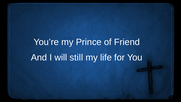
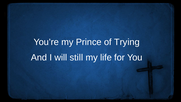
Friend: Friend -> Trying
